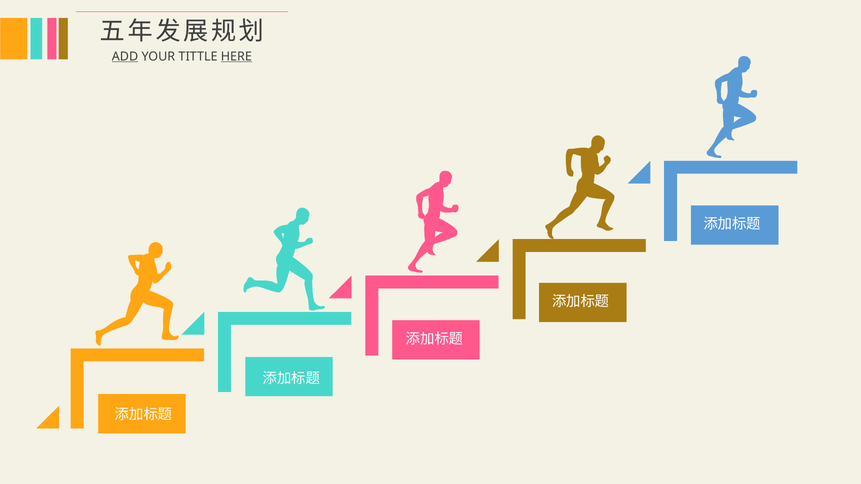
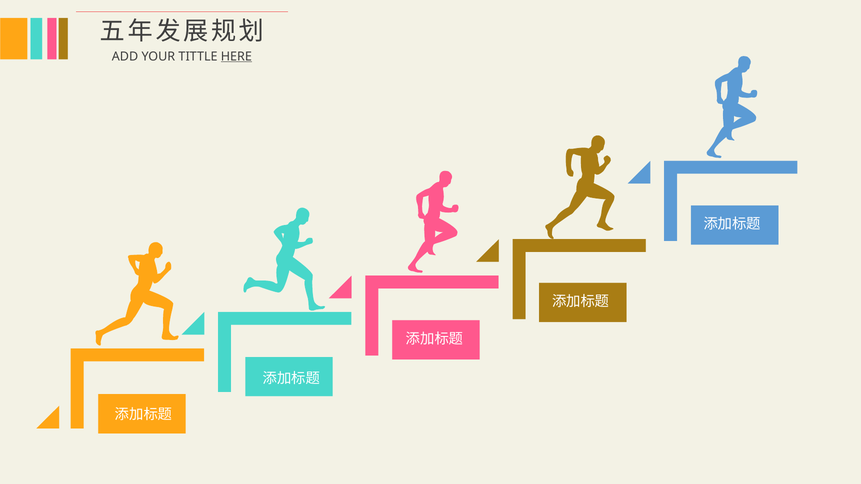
ADD underline: present -> none
